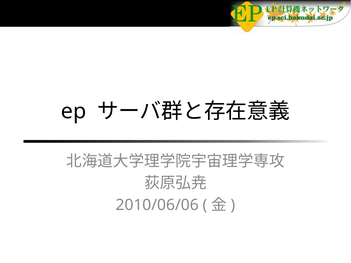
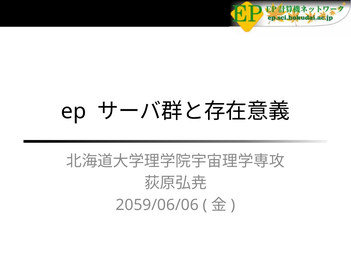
2010/06/06: 2010/06/06 -> 2059/06/06
